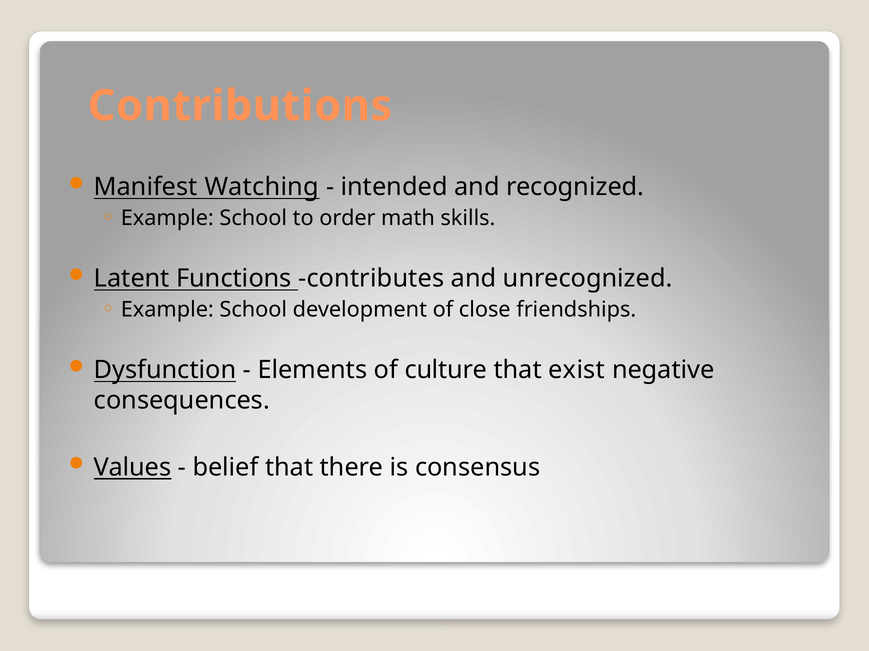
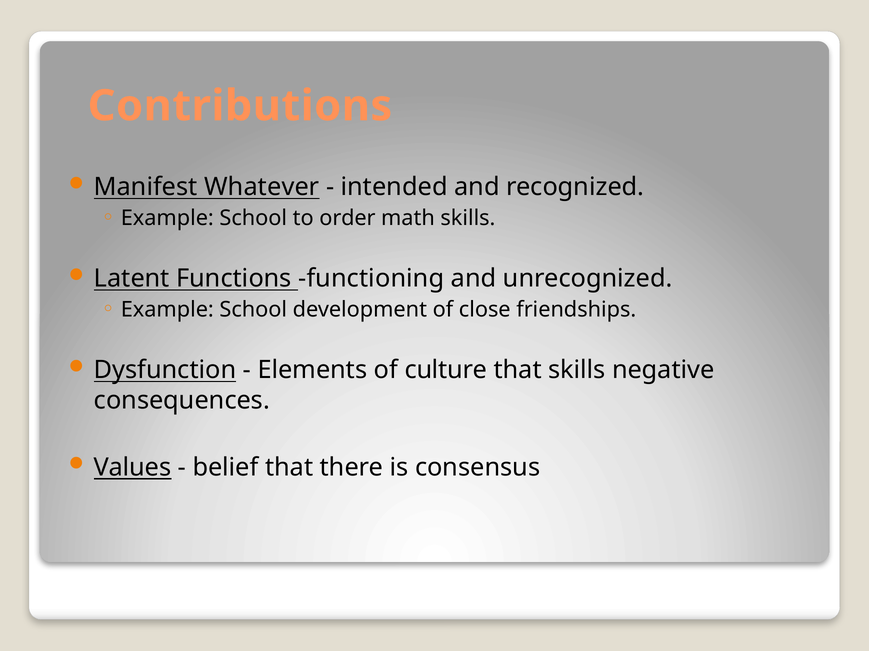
Watching: Watching -> Whatever
contributes: contributes -> functioning
that exist: exist -> skills
